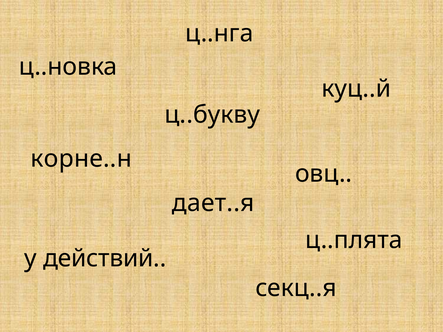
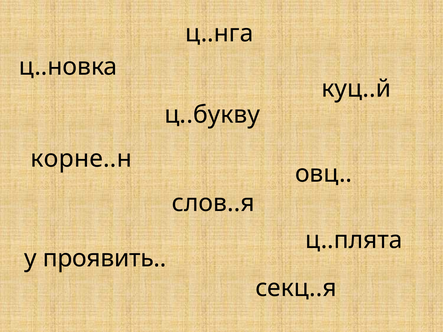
дает..я: дает..я -> слов..я
действий: действий -> проявить
